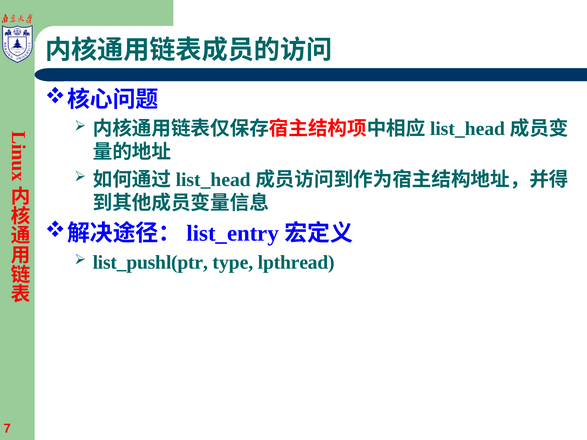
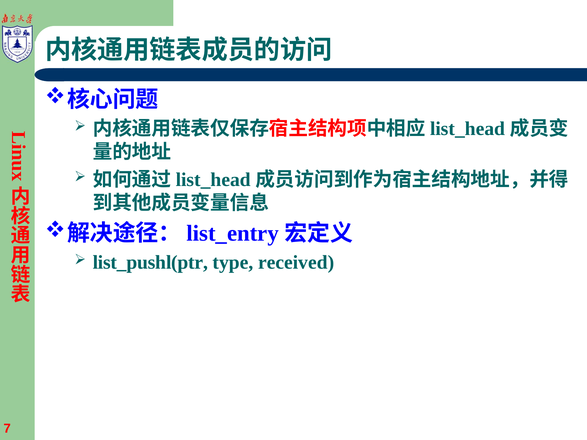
lpthread: lpthread -> received
